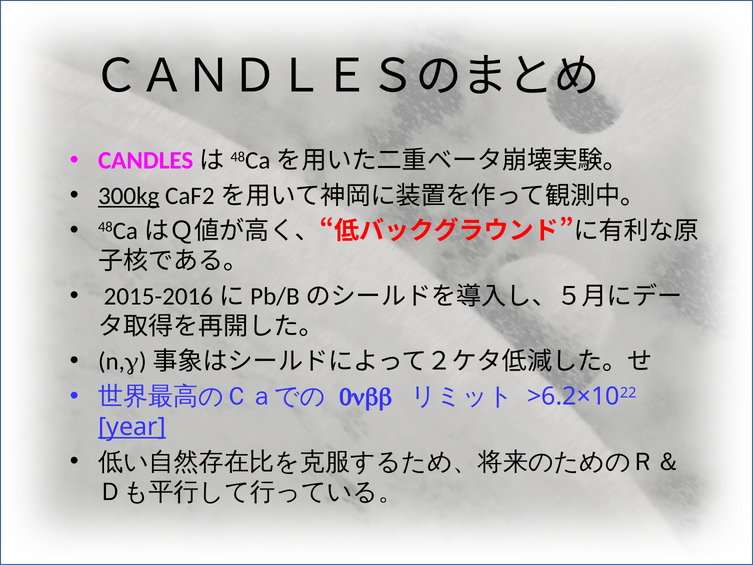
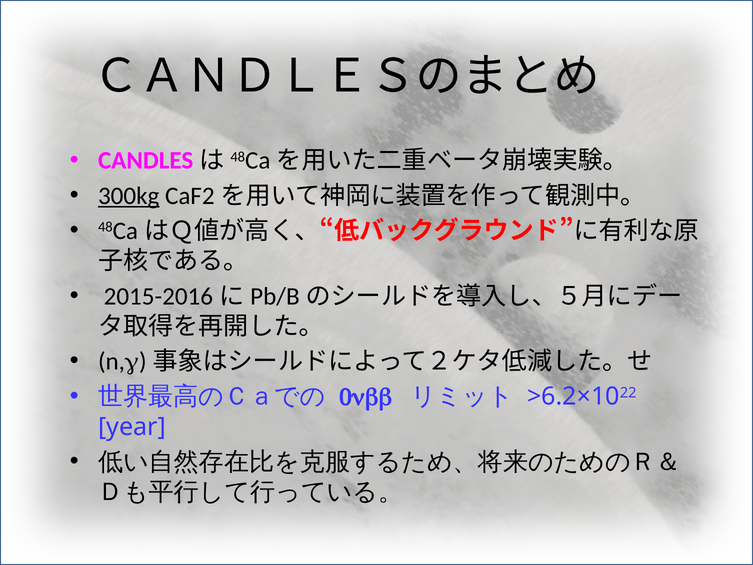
year underline: present -> none
